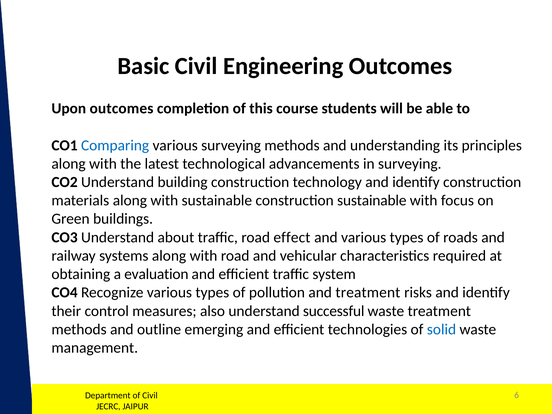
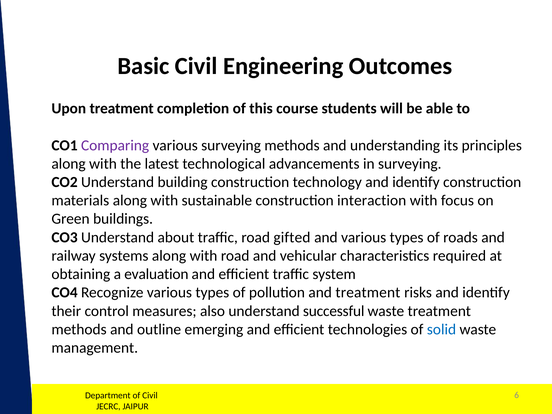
Upon outcomes: outcomes -> treatment
Comparing colour: blue -> purple
construction sustainable: sustainable -> interaction
effect: effect -> gifted
